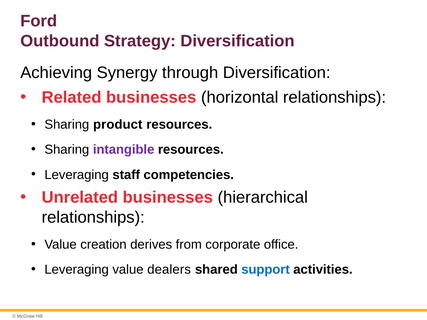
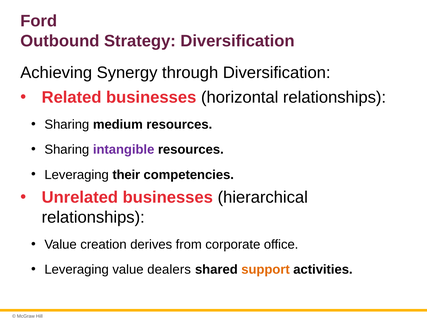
product: product -> medium
staff: staff -> their
support colour: blue -> orange
